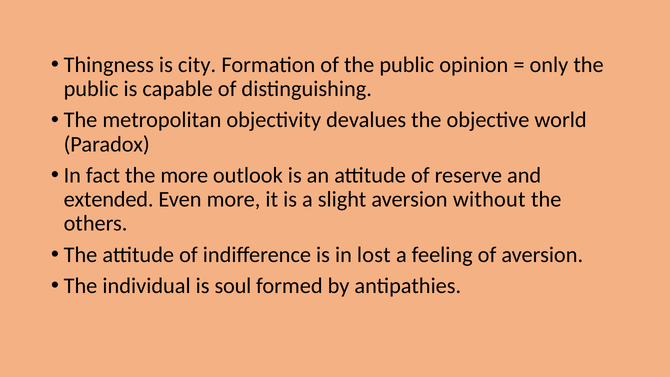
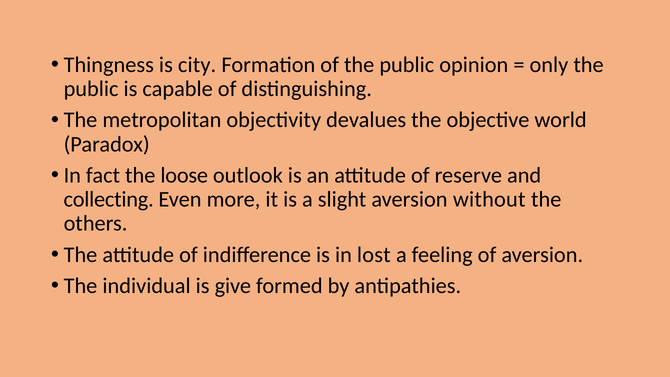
the more: more -> loose
extended: extended -> collecting
soul: soul -> give
